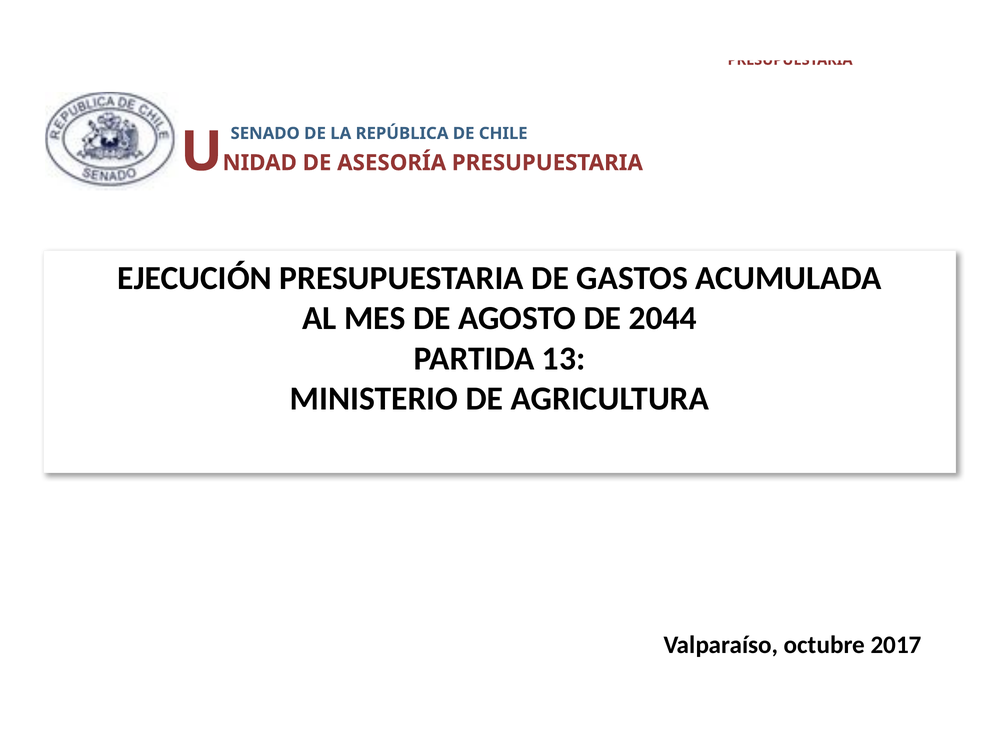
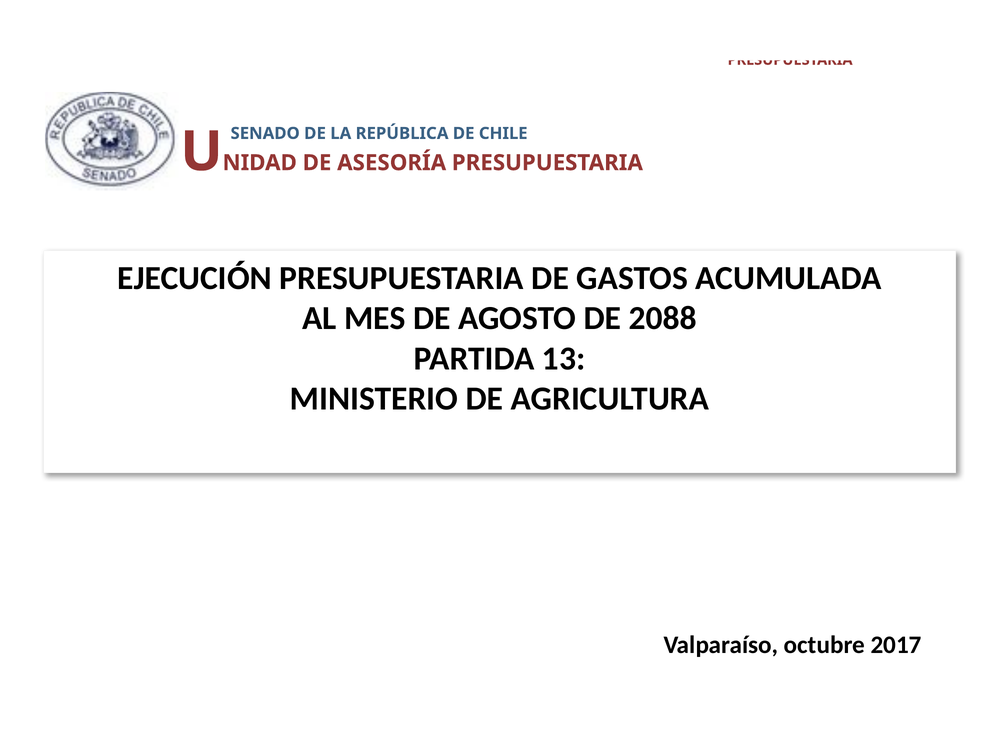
2044: 2044 -> 2088
